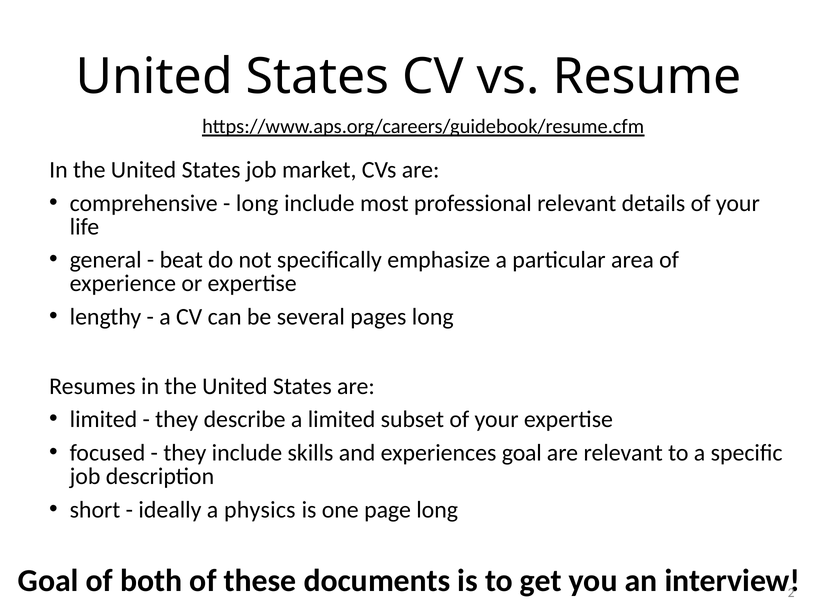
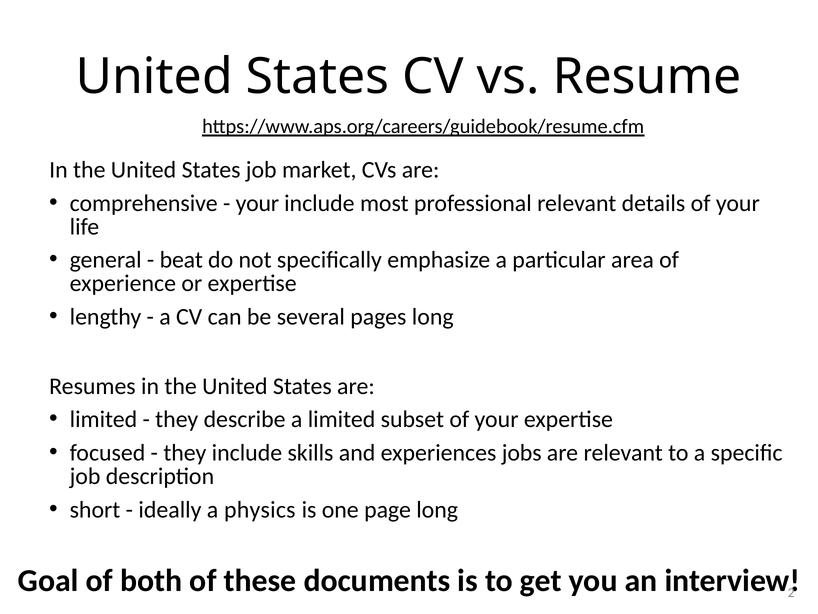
long at (257, 203): long -> your
experiences goal: goal -> jobs
